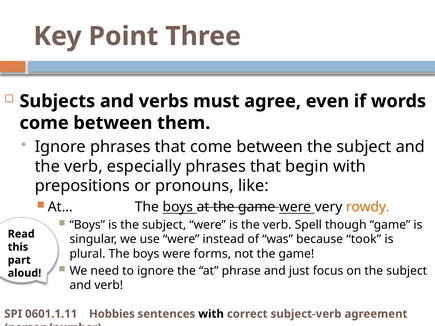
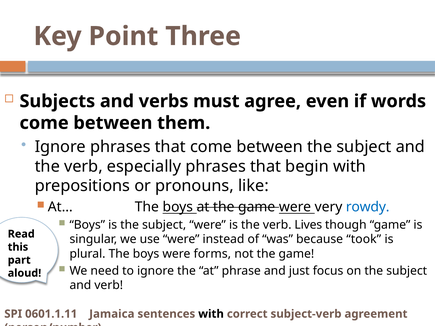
rowdy colour: orange -> blue
Spell: Spell -> Lives
Hobbies: Hobbies -> Jamaica
